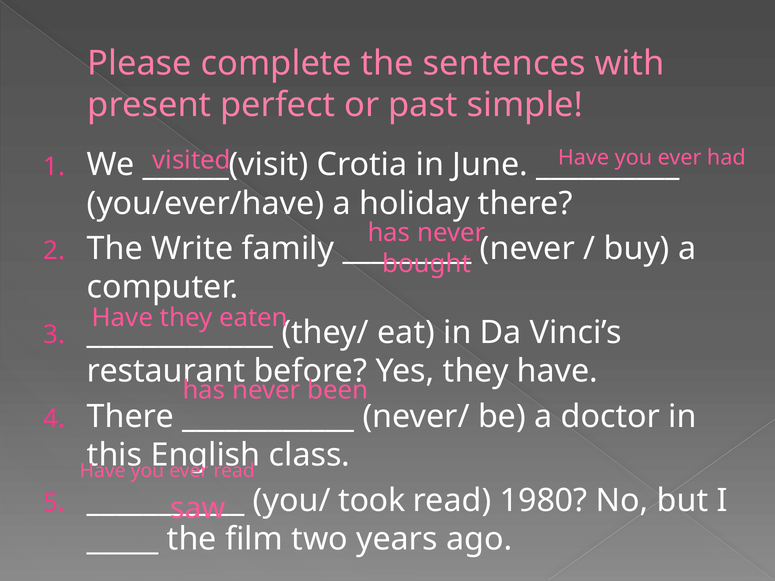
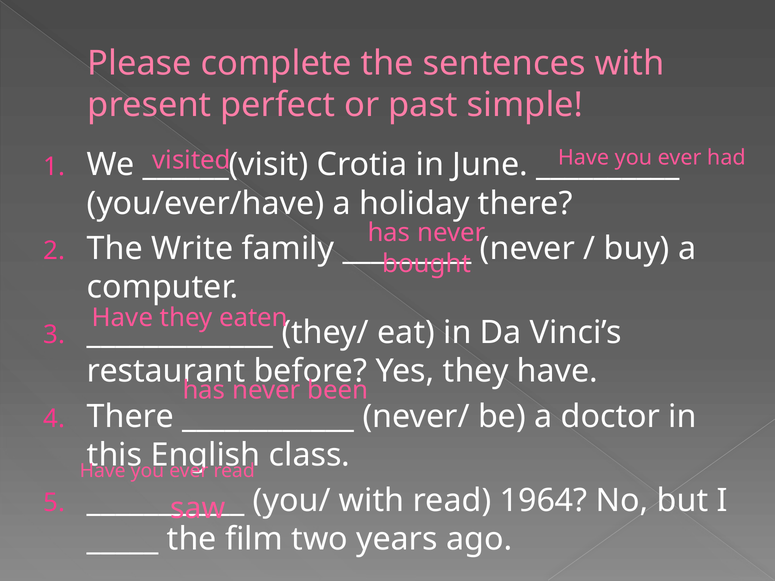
you/ took: took -> with
1980: 1980 -> 1964
